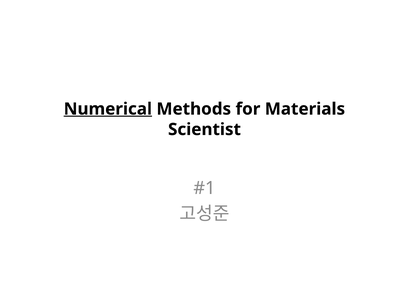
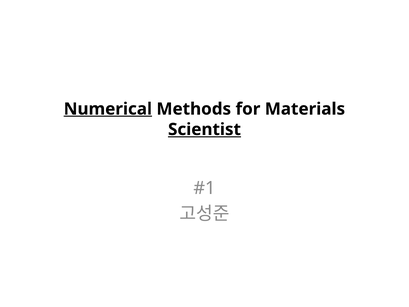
Scientist underline: none -> present
